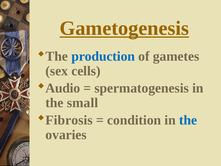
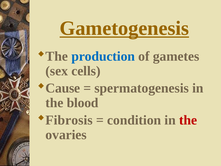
Audio: Audio -> Cause
small: small -> blood
the at (188, 120) colour: blue -> red
